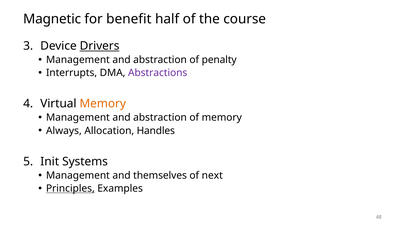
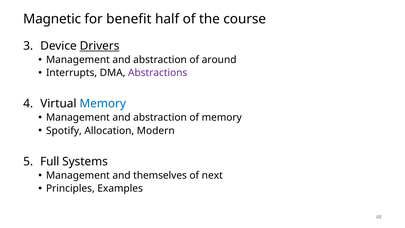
penalty: penalty -> around
Memory at (103, 104) colour: orange -> blue
Always: Always -> Spotify
Handles: Handles -> Modern
Init: Init -> Full
Principles underline: present -> none
